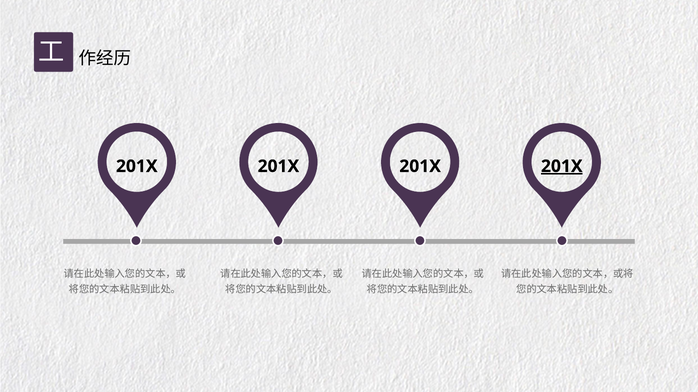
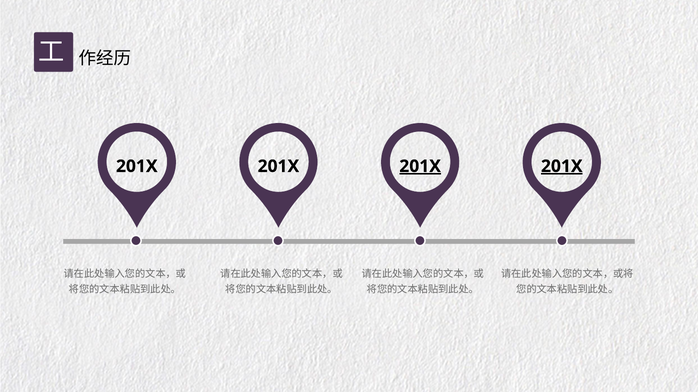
201X at (420, 167) underline: none -> present
